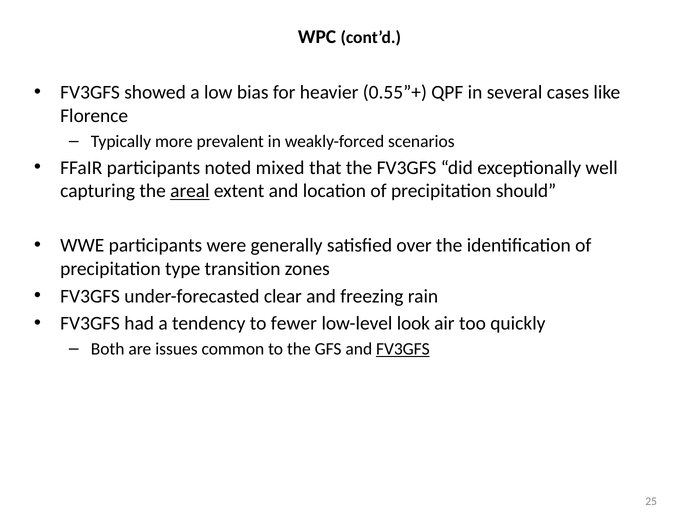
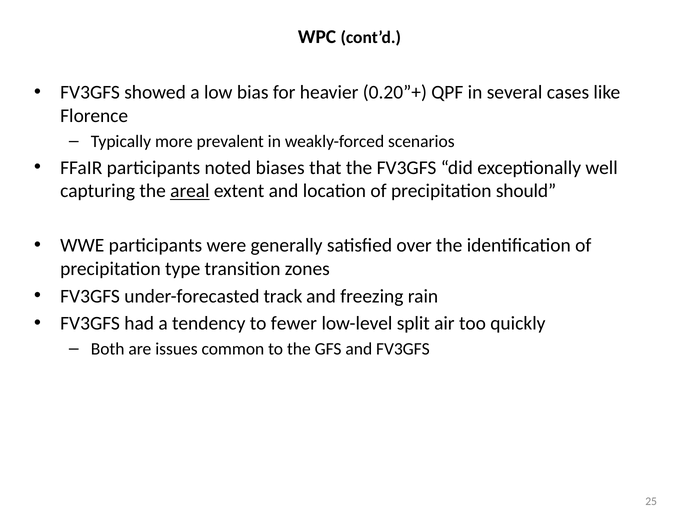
0.55”+: 0.55”+ -> 0.20”+
mixed: mixed -> biases
clear: clear -> track
look: look -> split
FV3GFS at (403, 348) underline: present -> none
